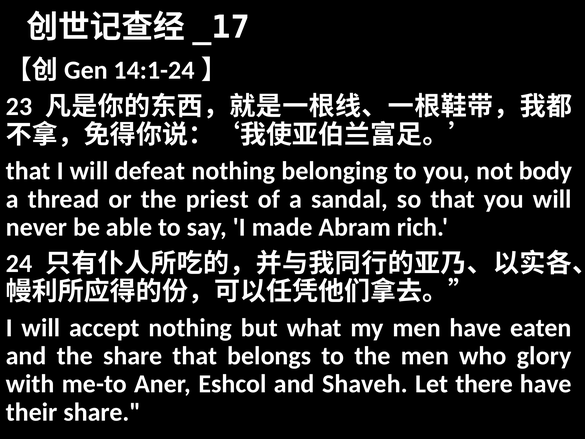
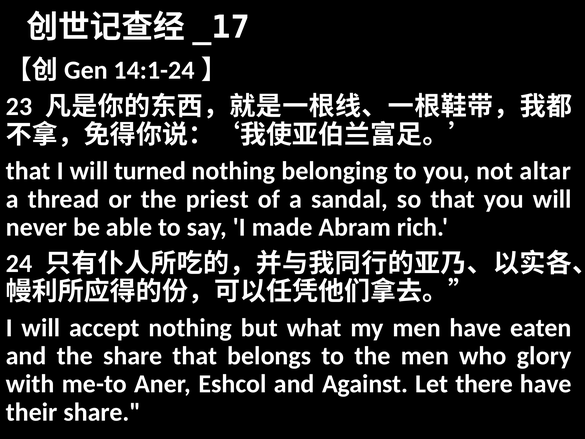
defeat: defeat -> turned
body: body -> altar
Shaveh: Shaveh -> Against
